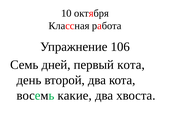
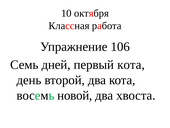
какие: какие -> новой
